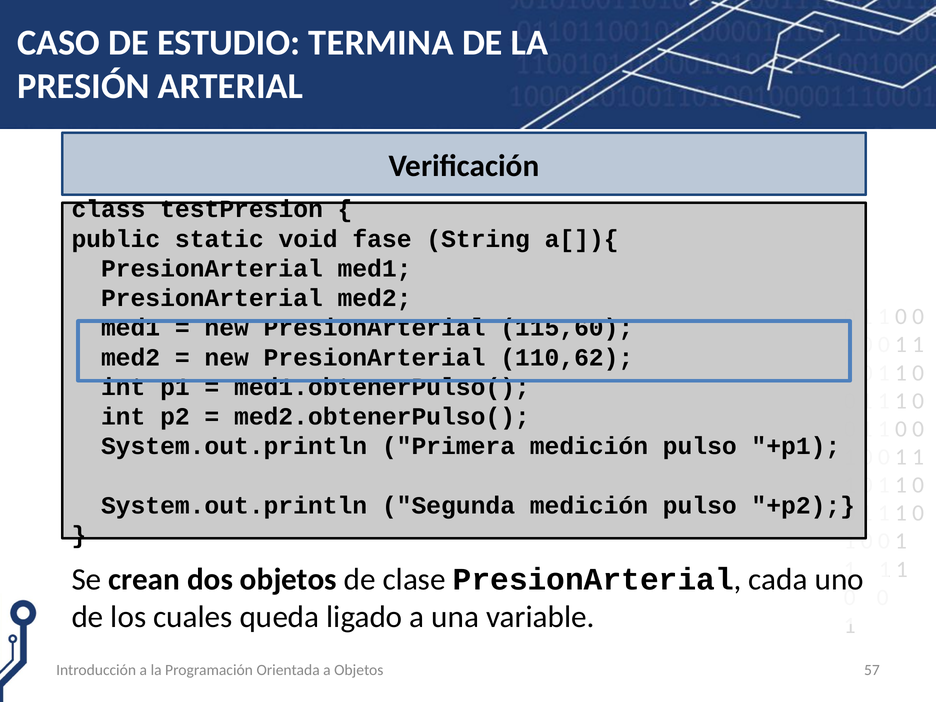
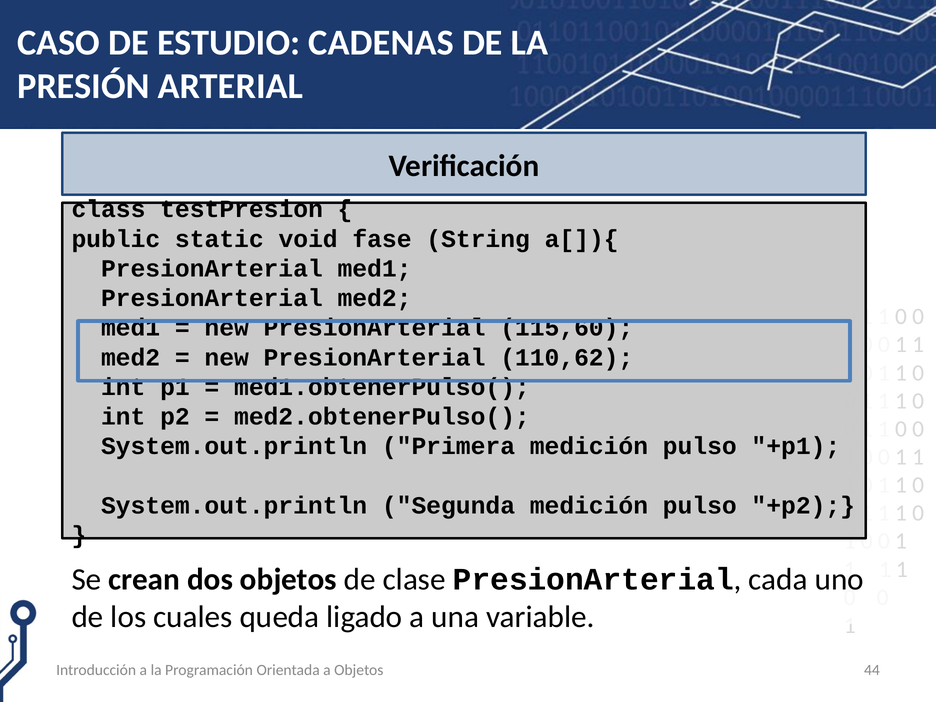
TERMINA: TERMINA -> CADENAS
57: 57 -> 44
